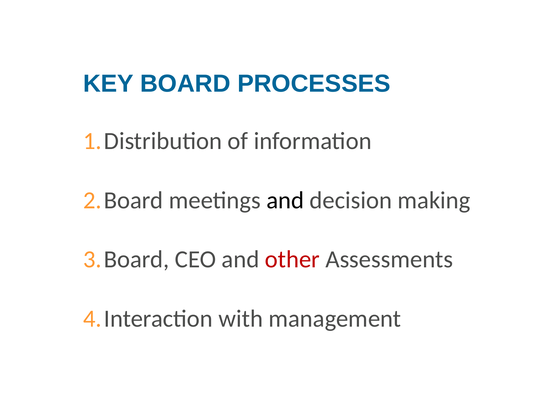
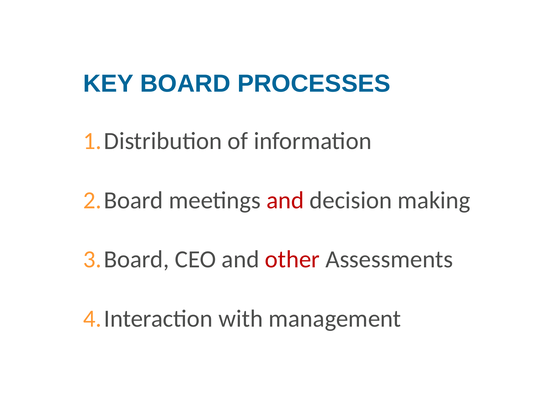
and at (285, 200) colour: black -> red
